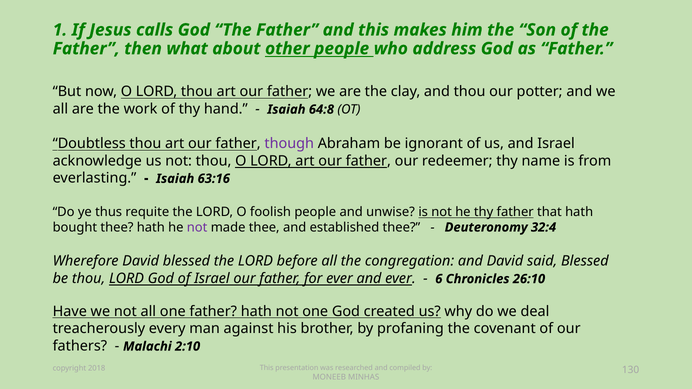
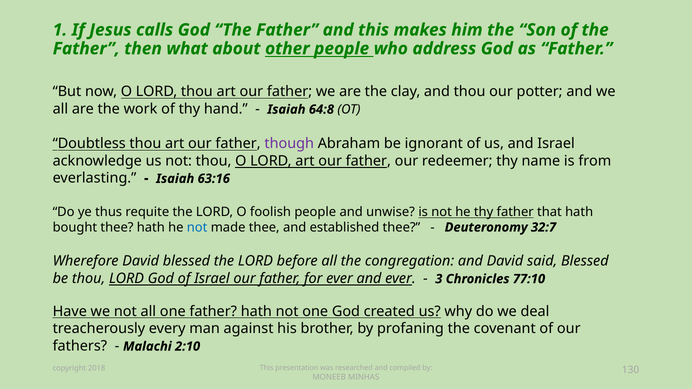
not at (197, 227) colour: purple -> blue
32:4: 32:4 -> 32:7
6: 6 -> 3
26:10: 26:10 -> 77:10
